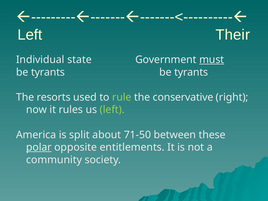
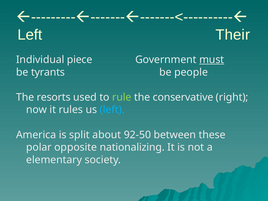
state: state -> piece
tyrants at (191, 72): tyrants -> people
left at (112, 110) colour: light green -> light blue
71-50: 71-50 -> 92-50
polar underline: present -> none
entitlements: entitlements -> nationalizing
community: community -> elementary
